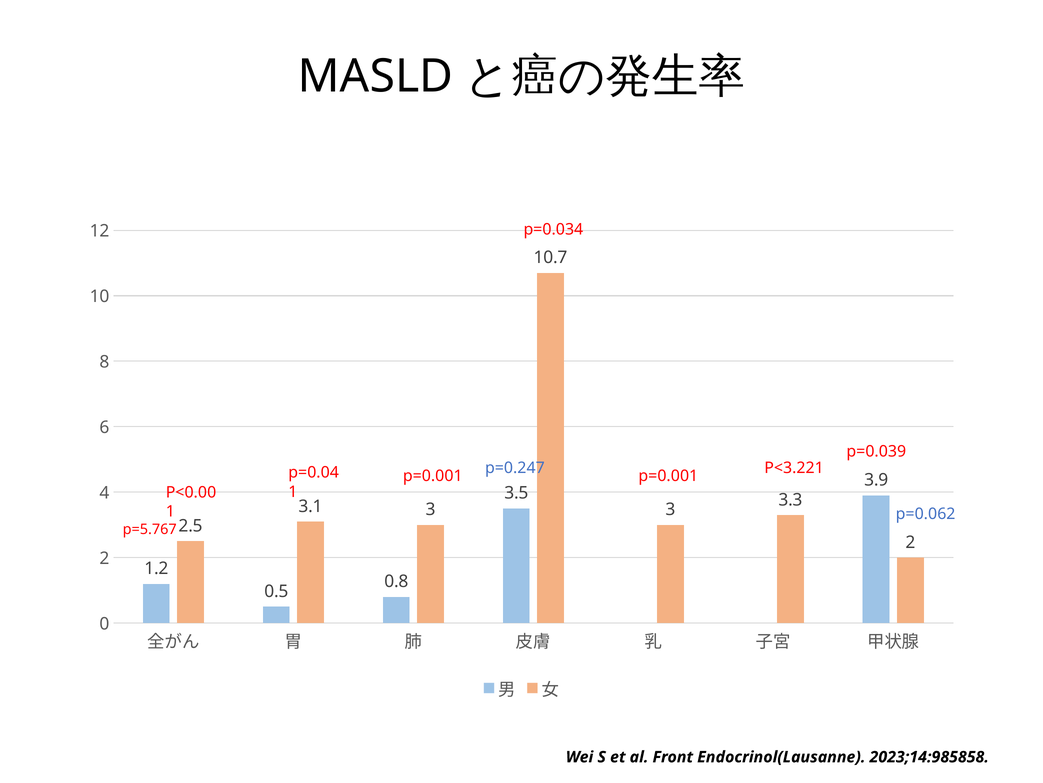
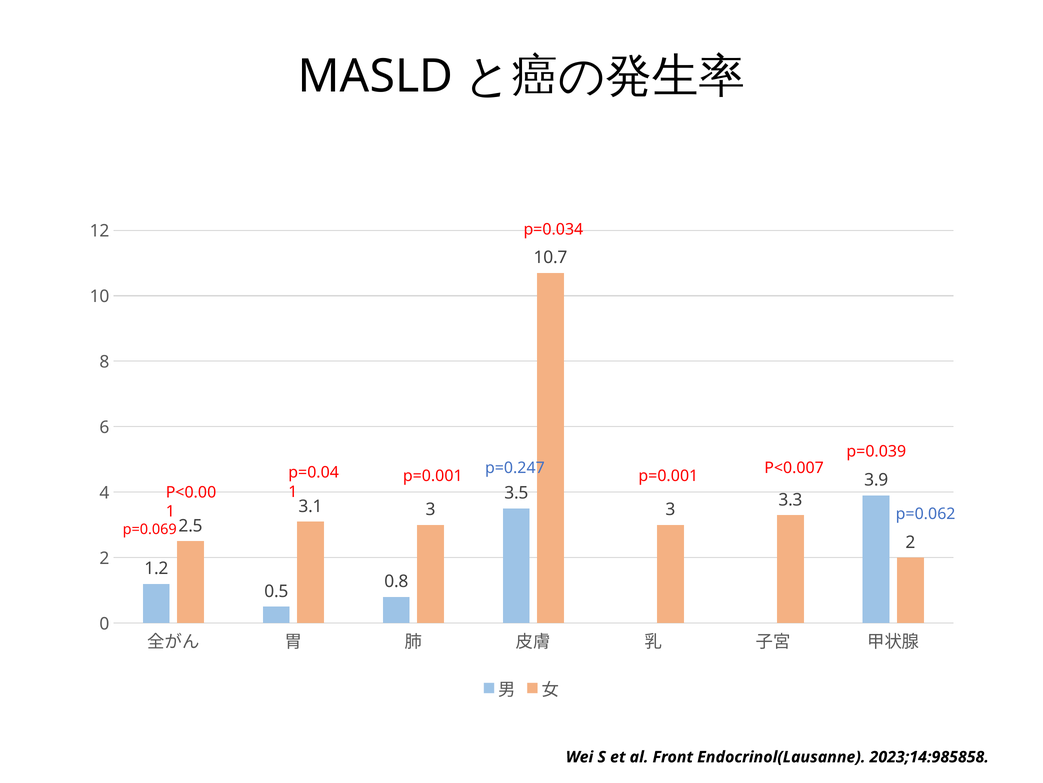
P<3.221: P<3.221 -> P<0.007
p=5.767: p=5.767 -> p=0.069
